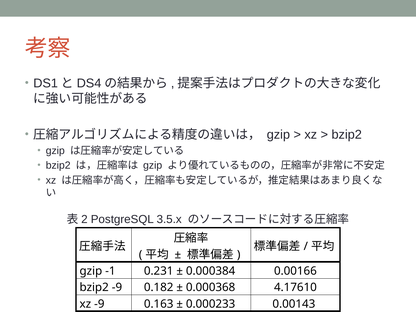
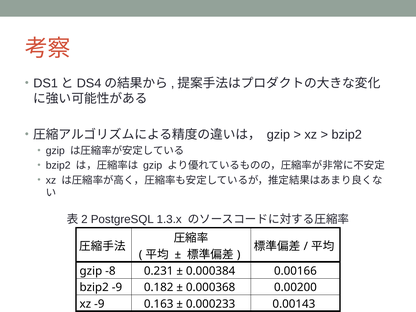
3.5.x: 3.5.x -> 1.3.x
-1: -1 -> -8
4.17610: 4.17610 -> 0.00200
